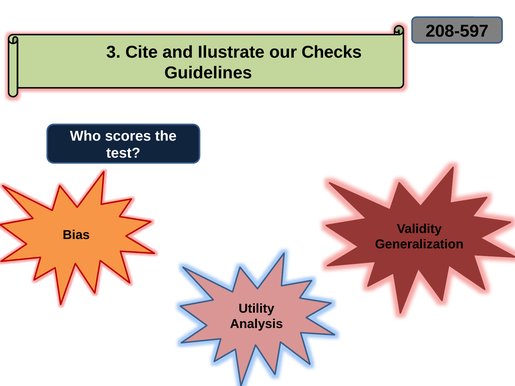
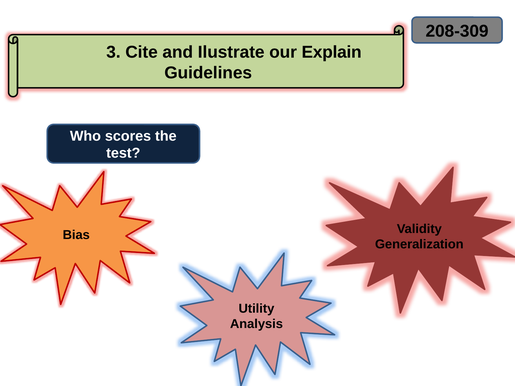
208-597: 208-597 -> 208-309
Checks: Checks -> Explain
